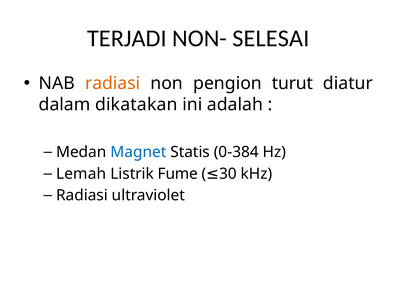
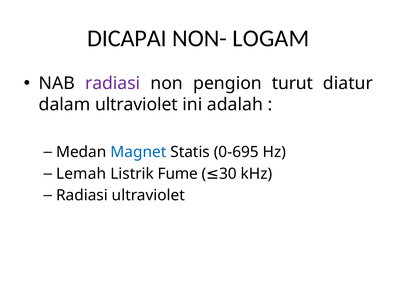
TERJADI: TERJADI -> DICAPAI
SELESAI: SELESAI -> LOGAM
radiasi at (113, 83) colour: orange -> purple
dalam dikatakan: dikatakan -> ultraviolet
0-384: 0-384 -> 0-695
